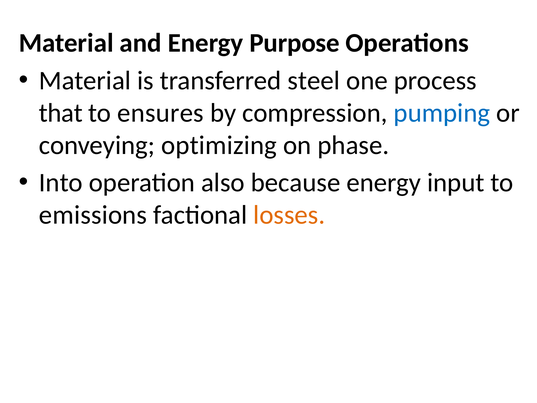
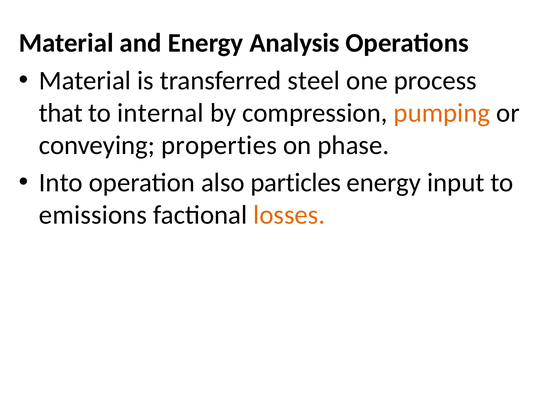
Purpose: Purpose -> Analysis
ensures: ensures -> internal
pumping colour: blue -> orange
optimizing: optimizing -> properties
because: because -> particles
